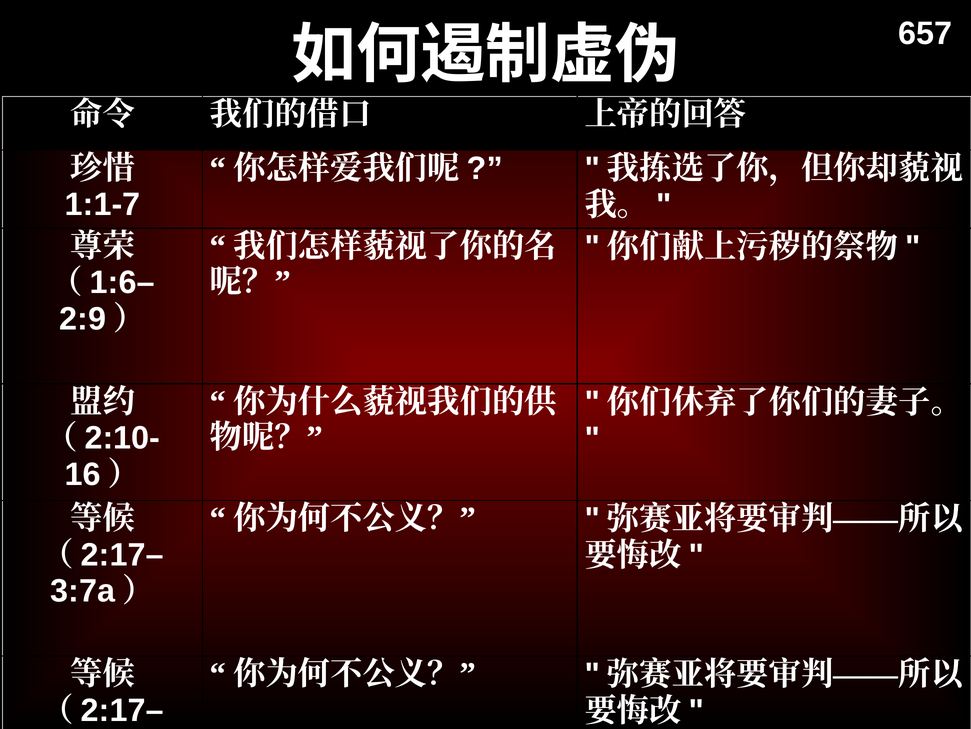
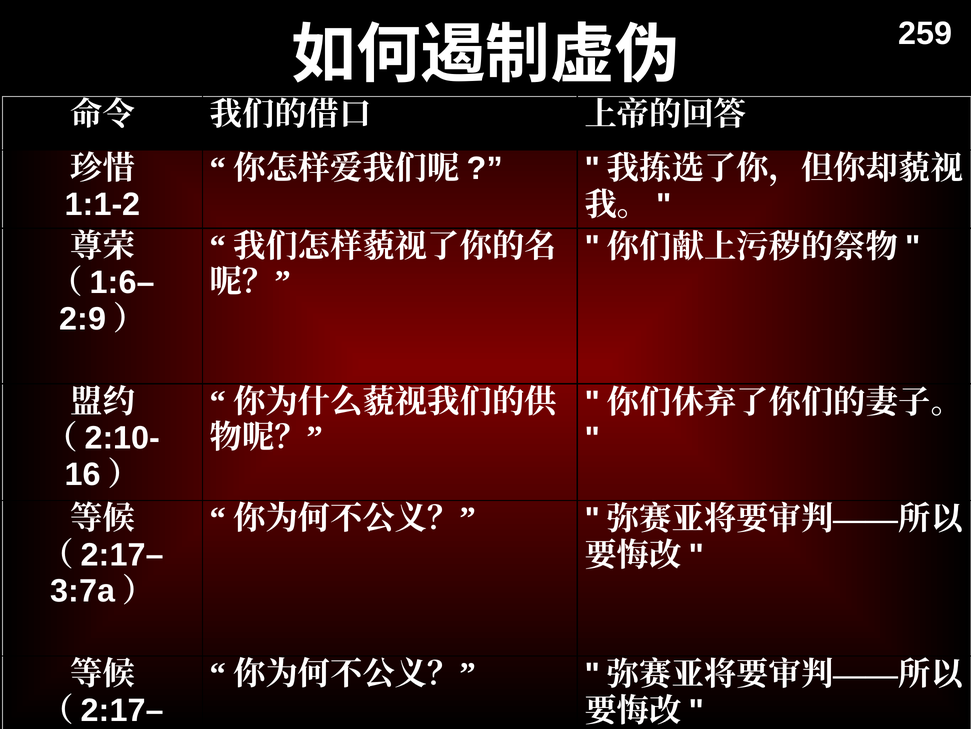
657: 657 -> 259
1:1-7: 1:1-7 -> 1:1-2
